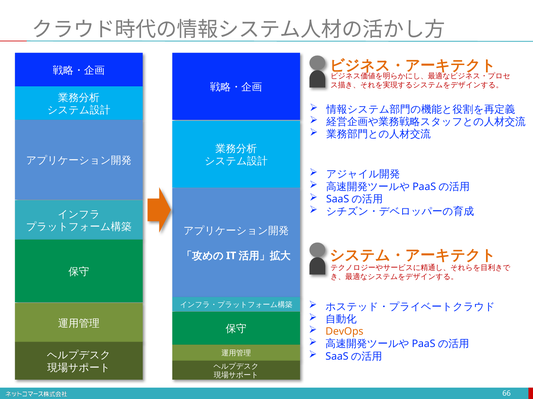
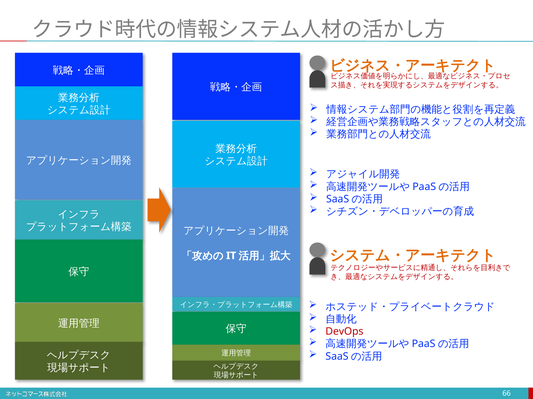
DevOps colour: orange -> red
